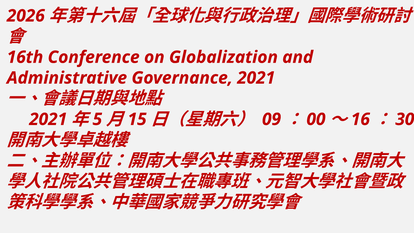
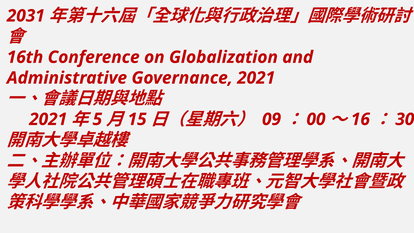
2026: 2026 -> 2031
